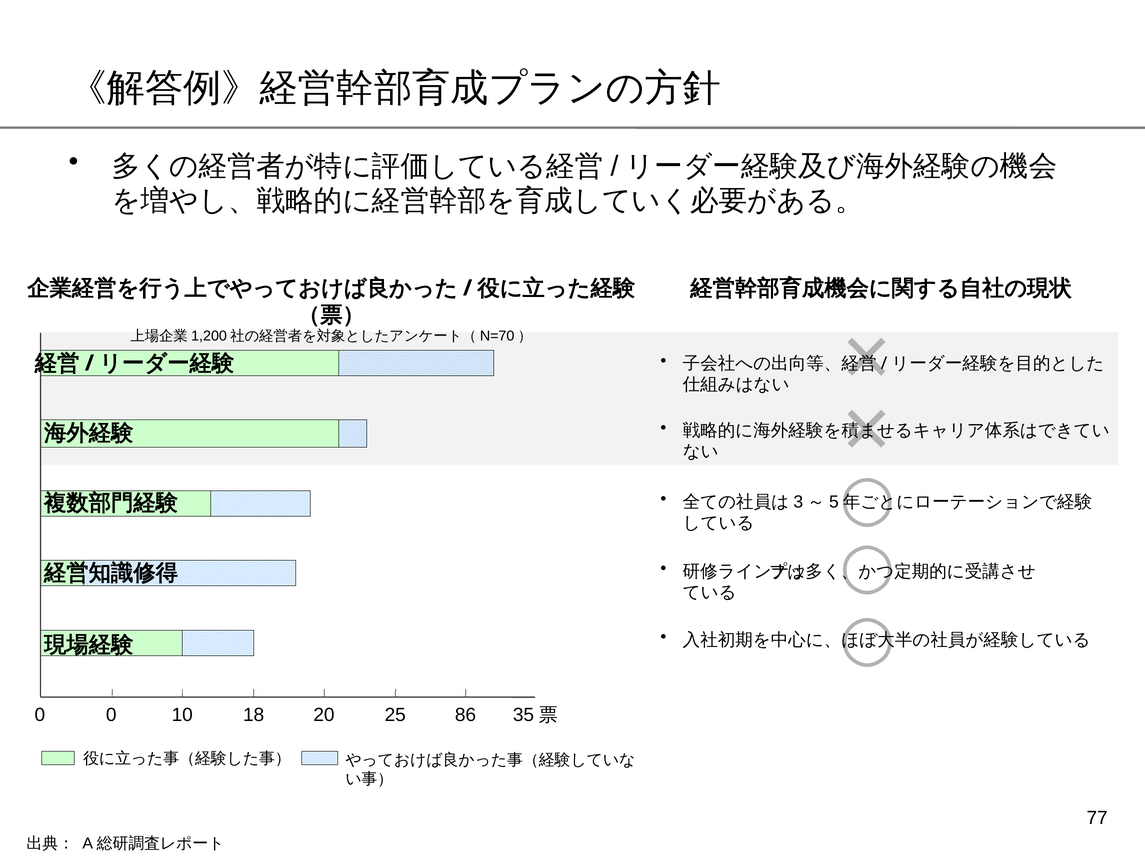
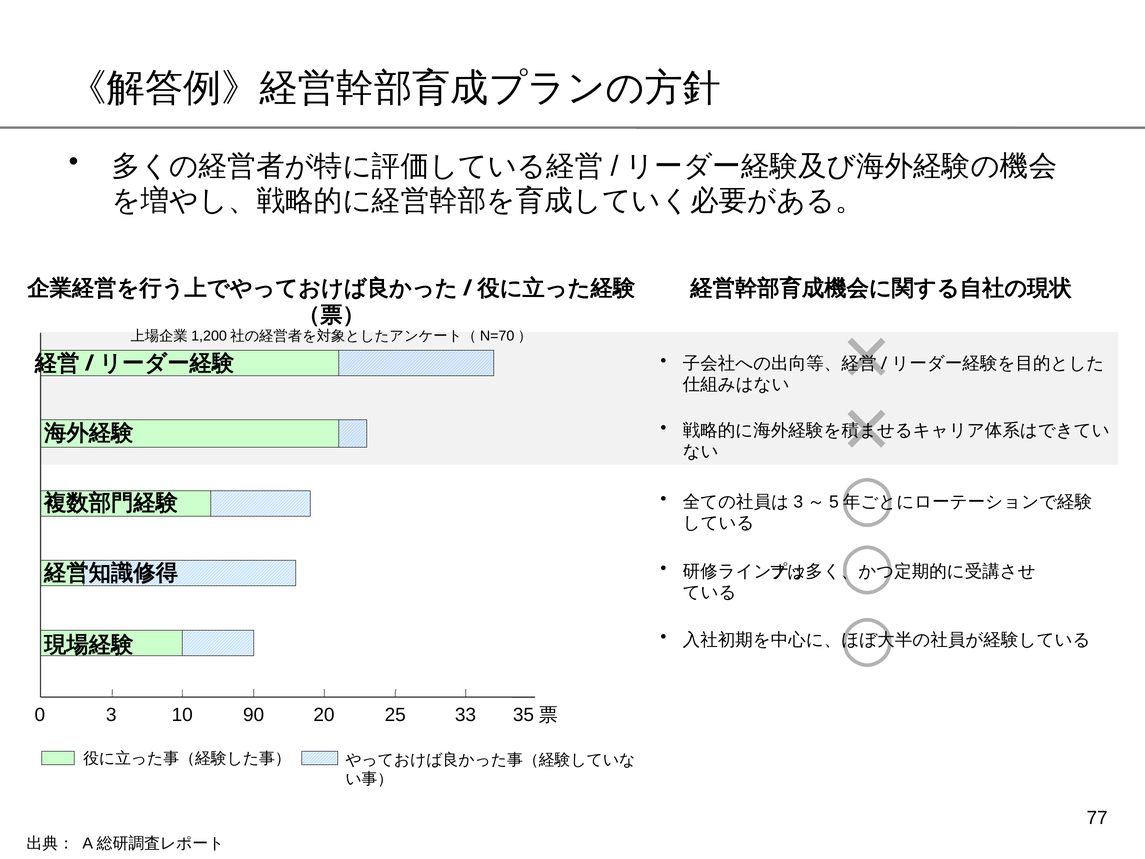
0 0: 0 -> 3
18: 18 -> 90
86: 86 -> 33
